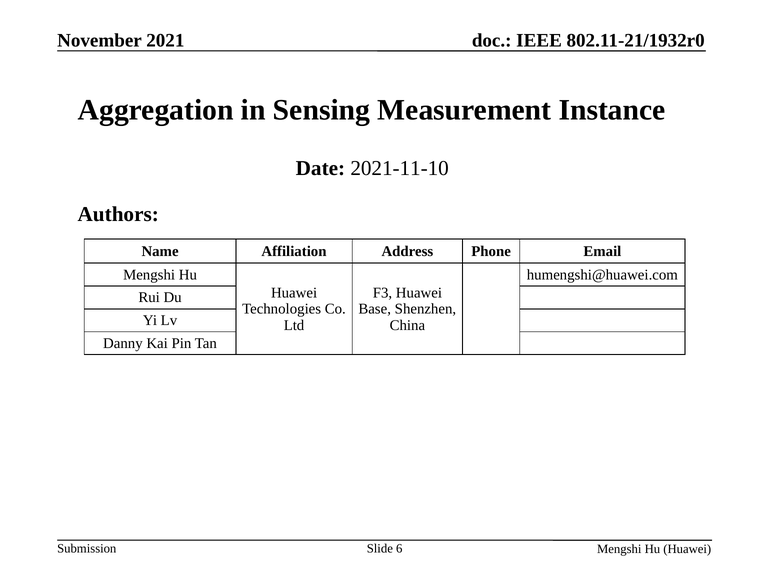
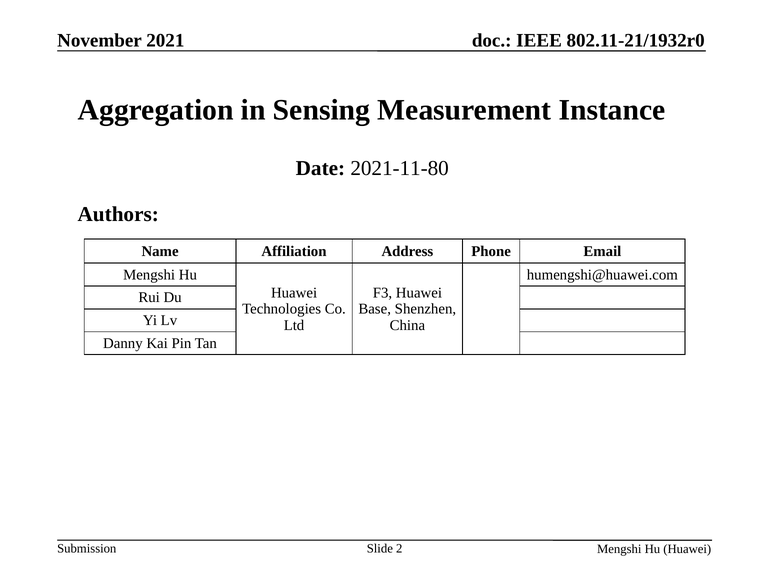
2021-11-10: 2021-11-10 -> 2021-11-80
6: 6 -> 2
